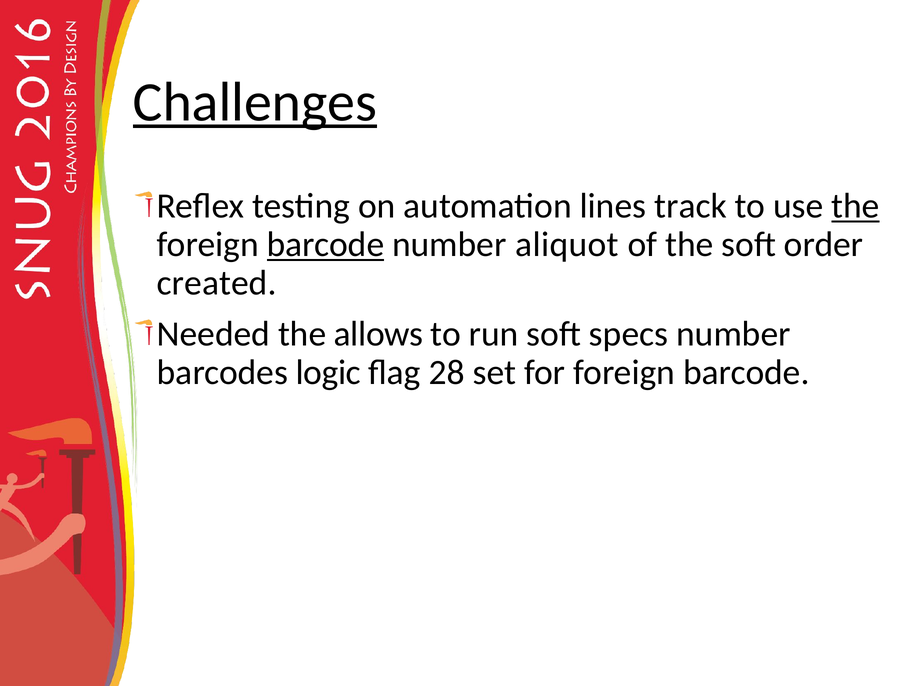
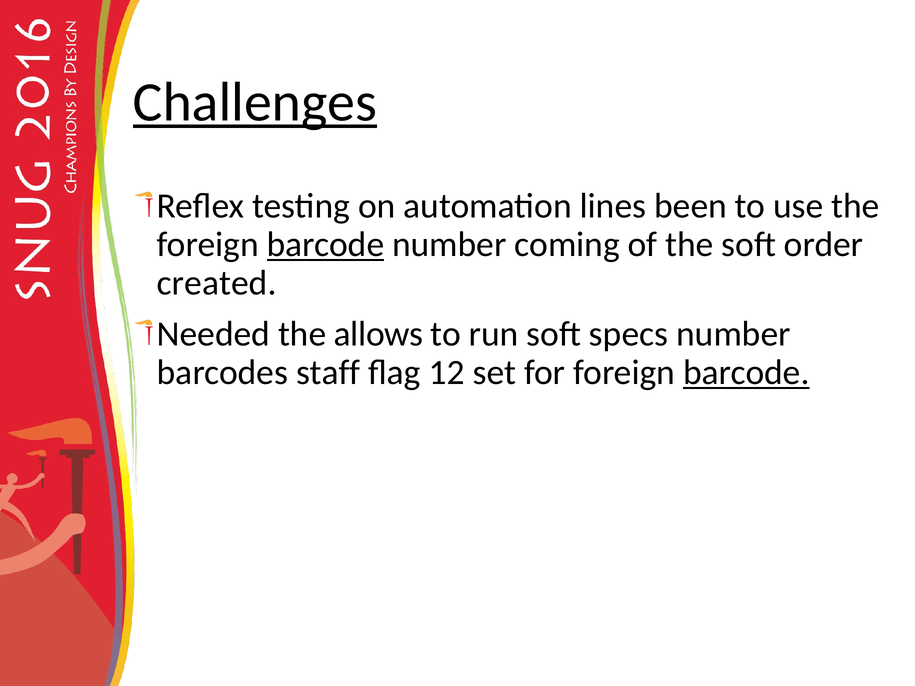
track: track -> been
the at (856, 206) underline: present -> none
aliquot: aliquot -> coming
logic: logic -> staff
28: 28 -> 12
barcode at (746, 373) underline: none -> present
